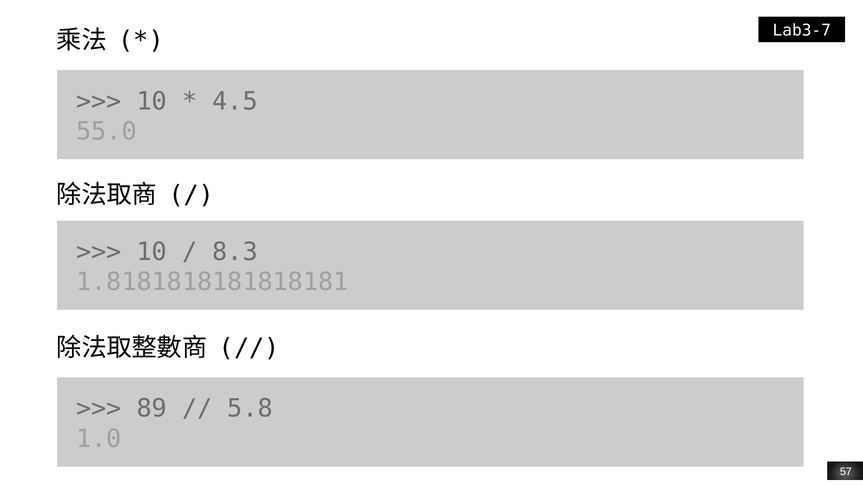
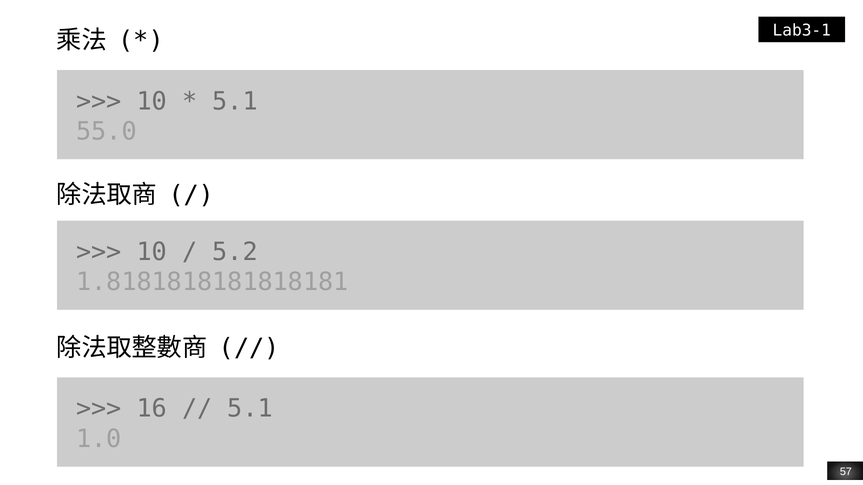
Lab3-7: Lab3-7 -> Lab3-1
4.5 at (235, 101): 4.5 -> 5.1
8.3: 8.3 -> 5.2
89: 89 -> 16
5.8 at (250, 409): 5.8 -> 5.1
